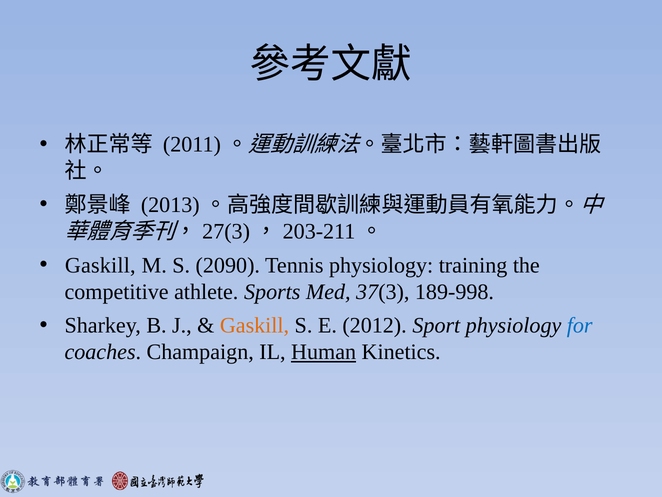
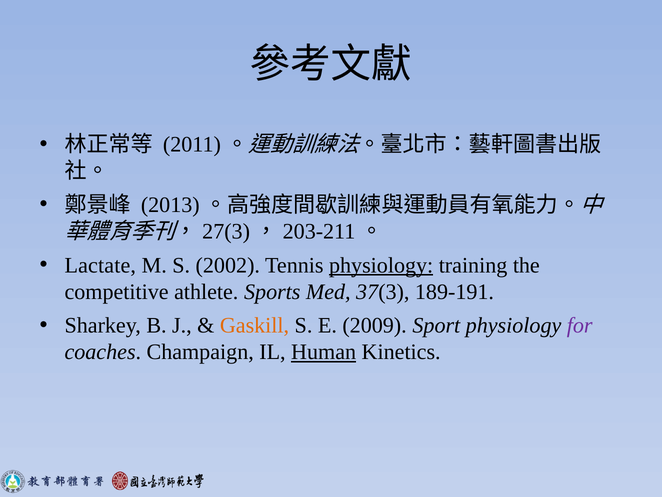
Gaskill at (100, 265): Gaskill -> Lactate
2090: 2090 -> 2002
physiology at (381, 265) underline: none -> present
189-998: 189-998 -> 189-191
2012: 2012 -> 2009
for colour: blue -> purple
